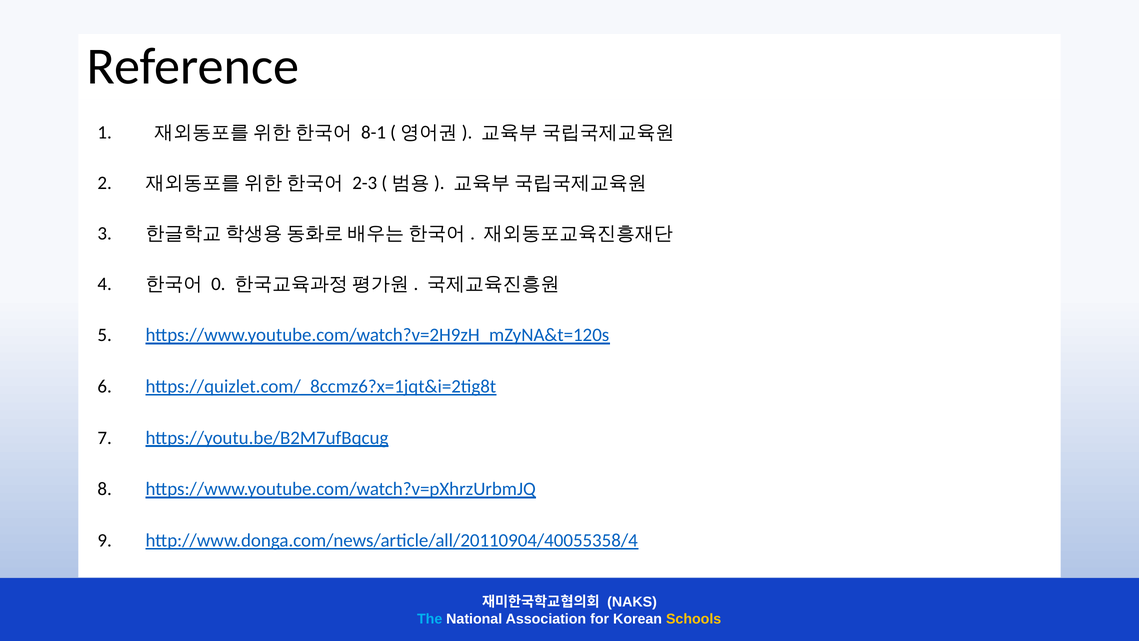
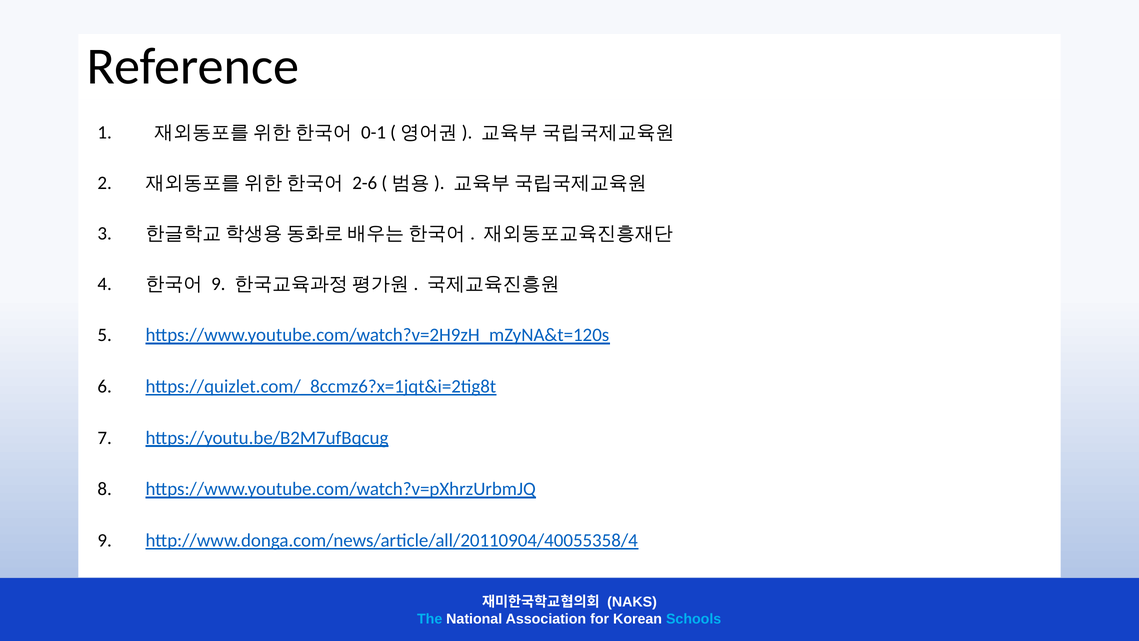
8-1: 8-1 -> 0-1
2-3: 2-3 -> 2-6
0 at (218, 284): 0 -> 9
Schools colour: yellow -> light blue
